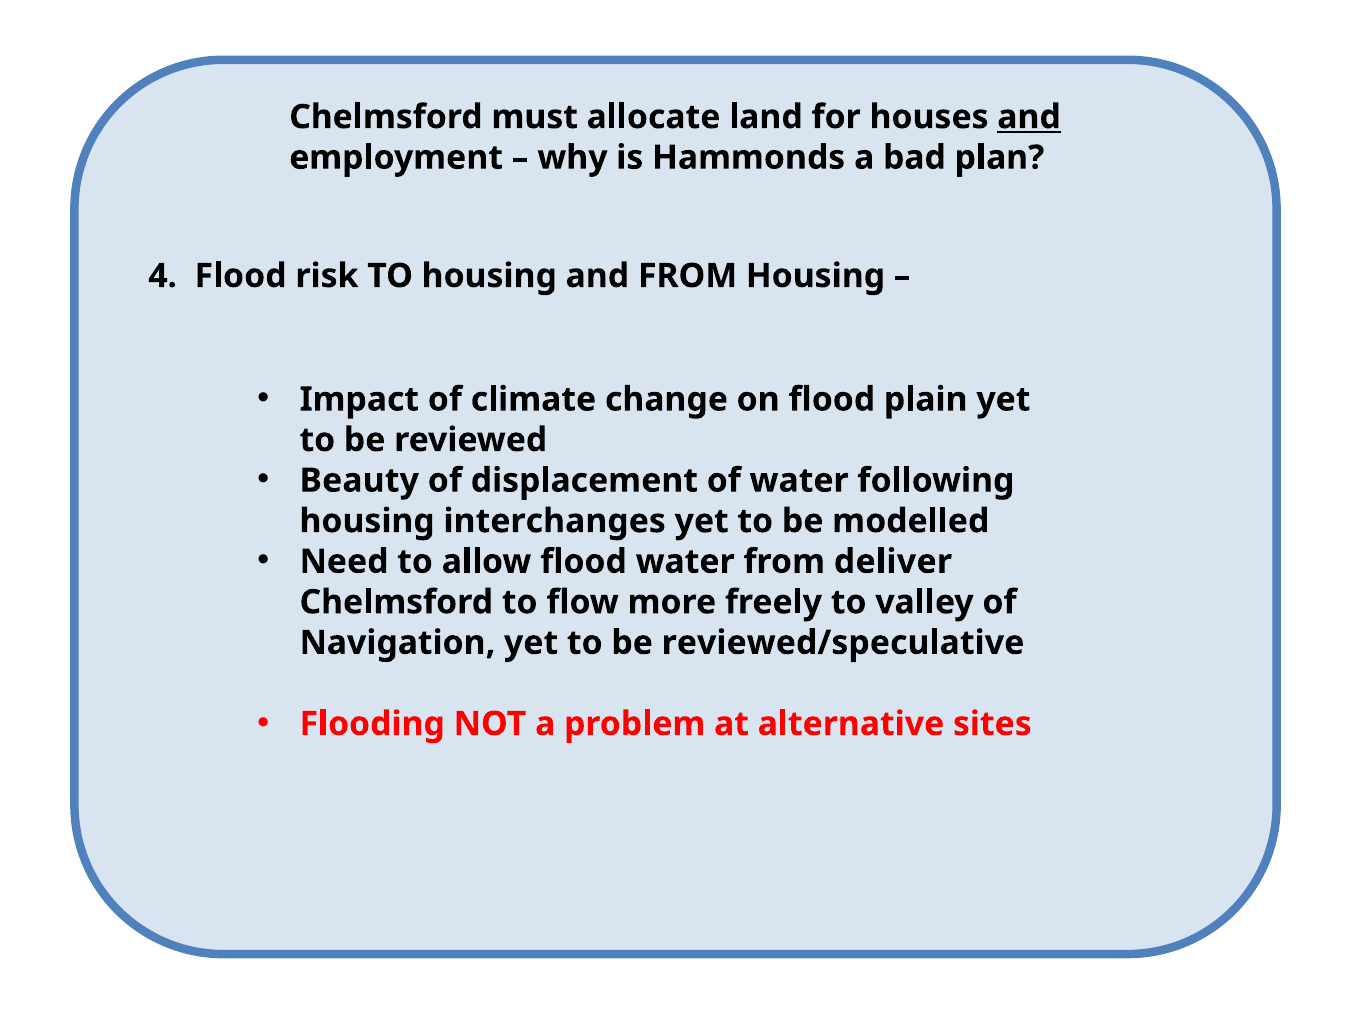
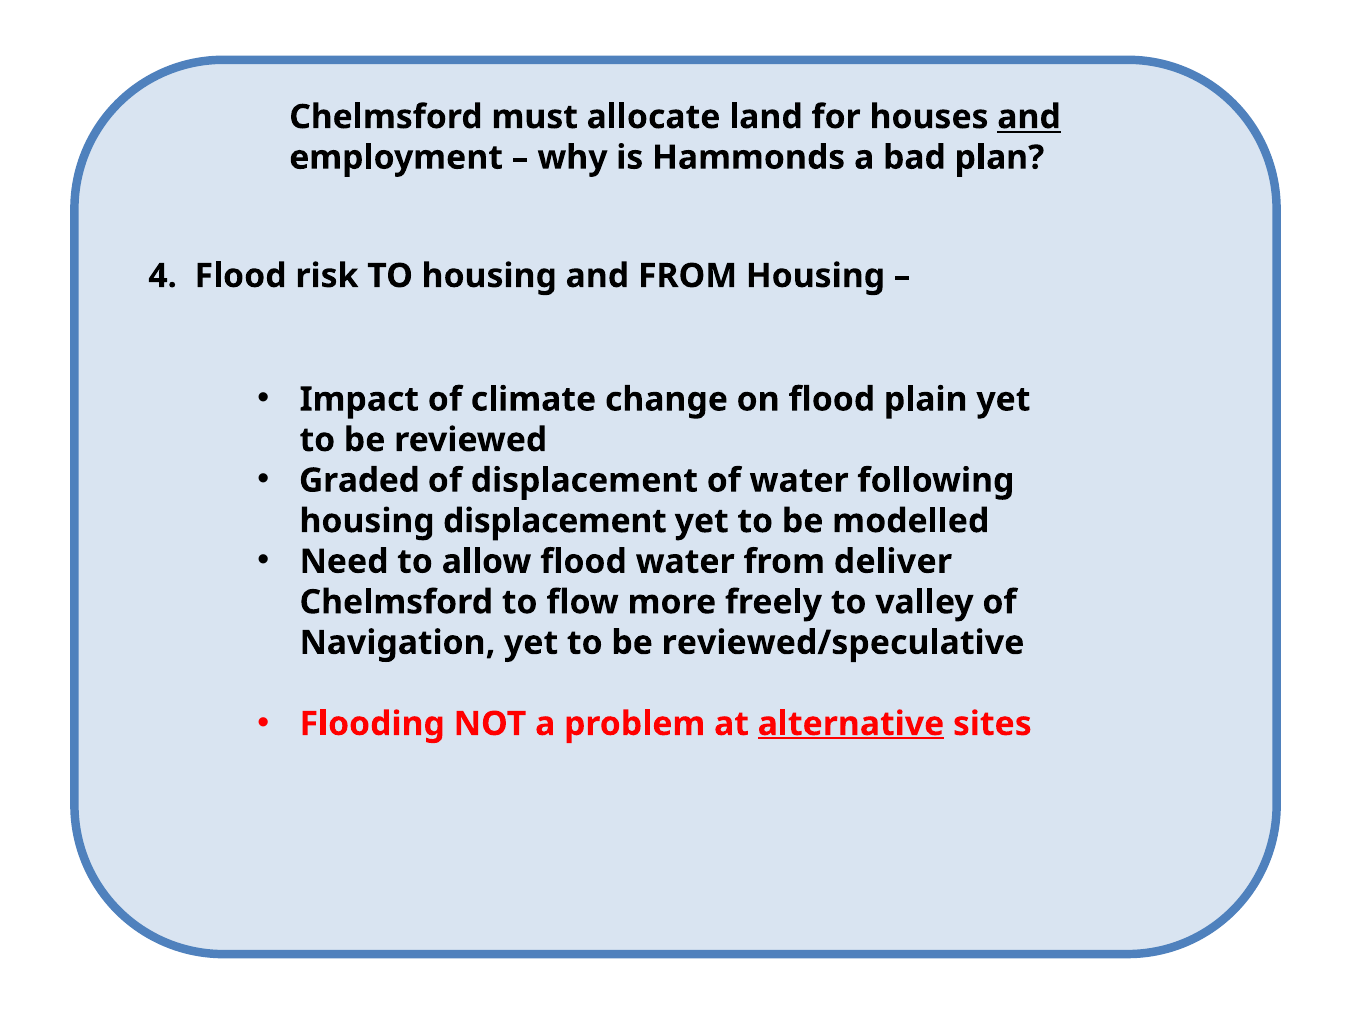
Beauty: Beauty -> Graded
housing interchanges: interchanges -> displacement
alternative underline: none -> present
